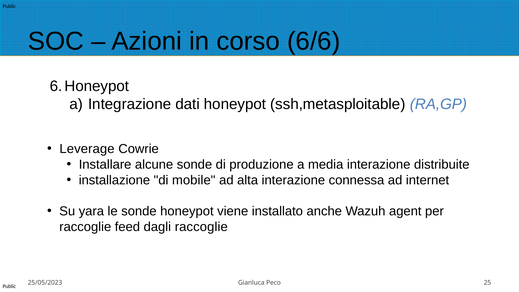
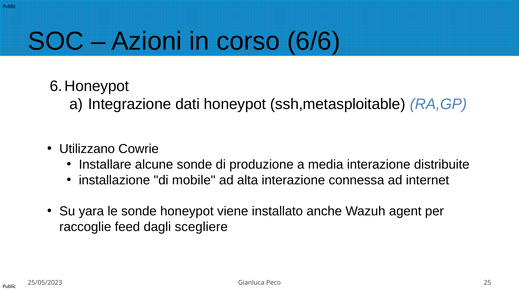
Leverage: Leverage -> Utilizzano
dagli raccoglie: raccoglie -> scegliere
